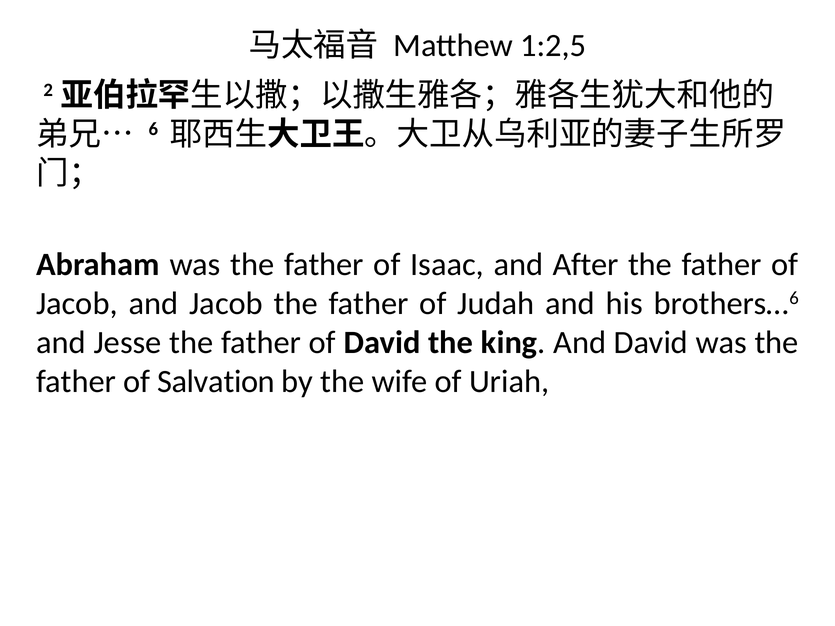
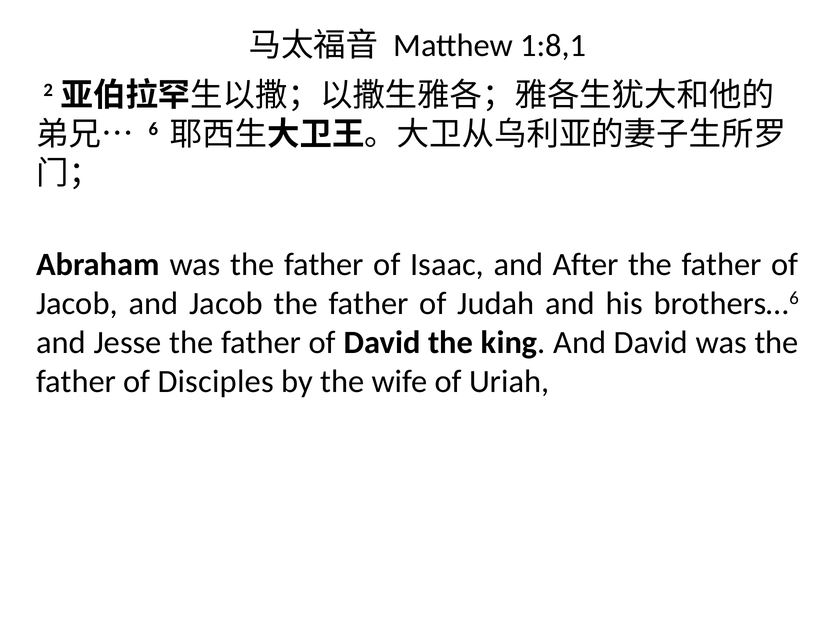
1:2,5: 1:2,5 -> 1:8,1
Salvation: Salvation -> Disciples
